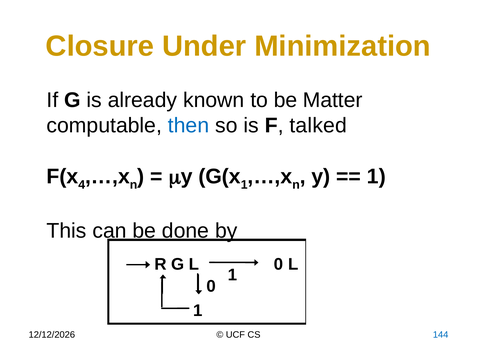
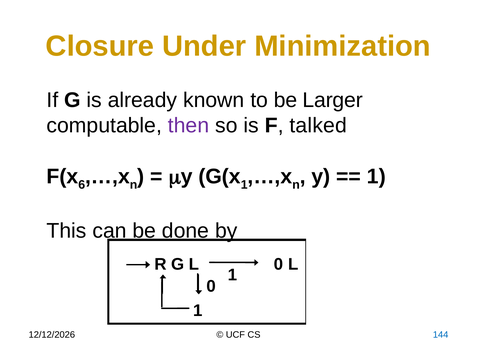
Matter: Matter -> Larger
then colour: blue -> purple
4: 4 -> 6
